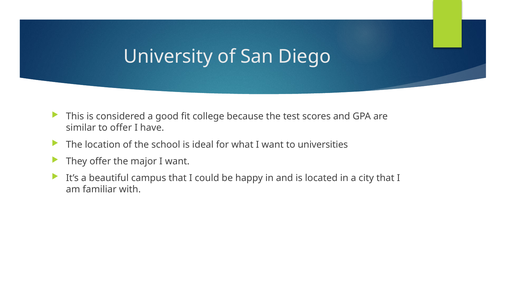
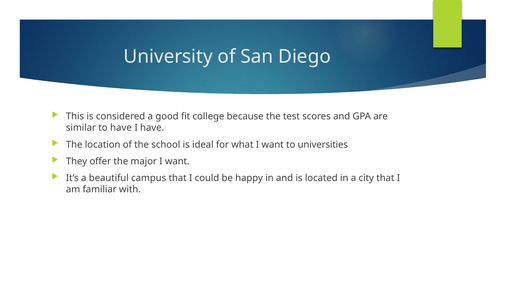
to offer: offer -> have
